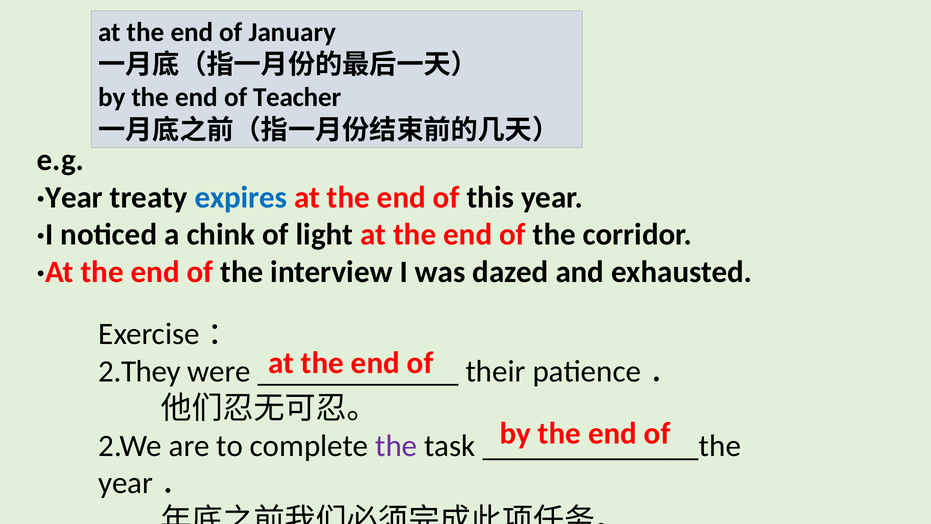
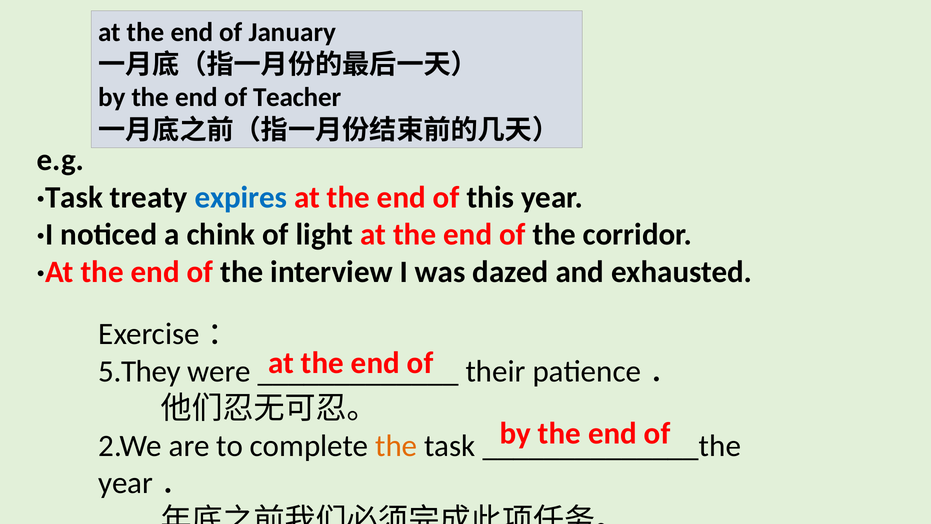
·Year: ·Year -> ·Task
2.They: 2.They -> 5.They
the at (396, 446) colour: purple -> orange
